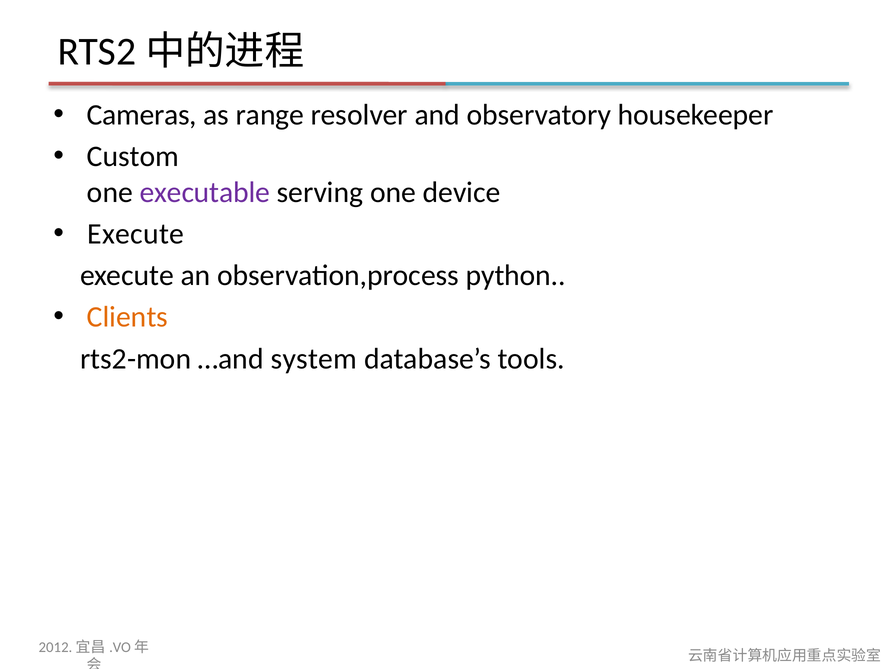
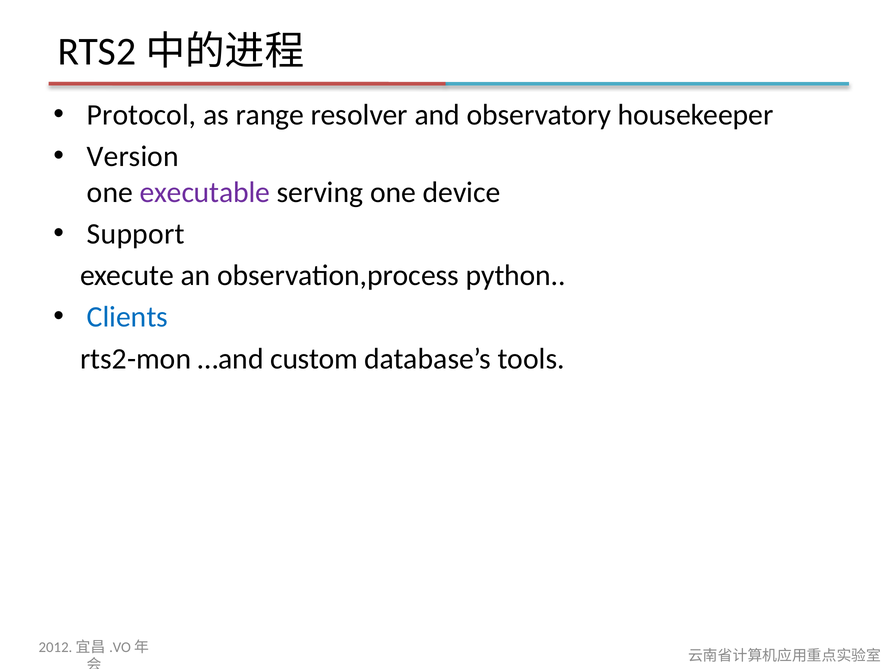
Cameras: Cameras -> Protocol
Custom: Custom -> Version
Execute at (136, 234): Execute -> Support
Clients colour: orange -> blue
system: system -> custom
